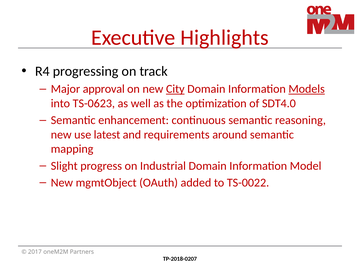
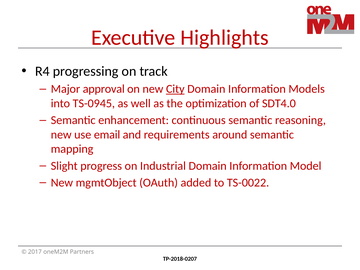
Models underline: present -> none
TS-0623: TS-0623 -> TS-0945
latest: latest -> email
